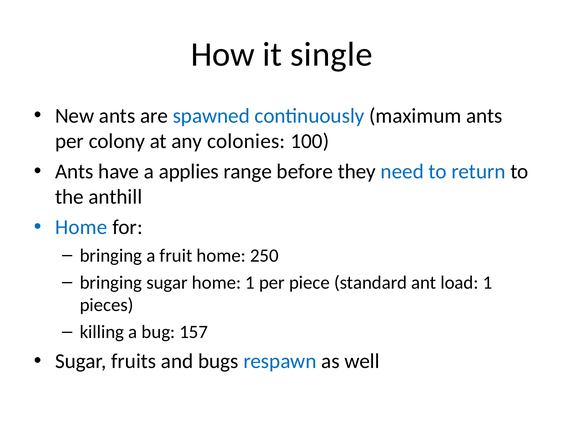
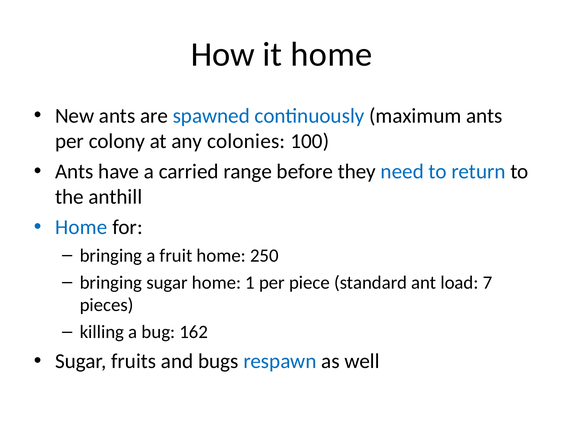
it single: single -> home
applies: applies -> carried
load 1: 1 -> 7
157: 157 -> 162
